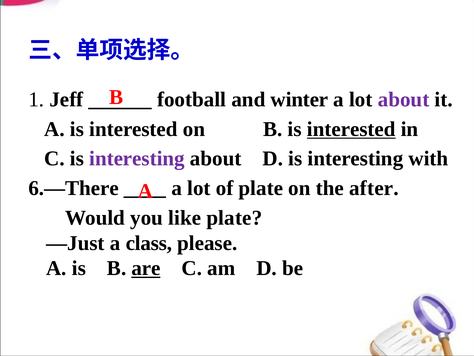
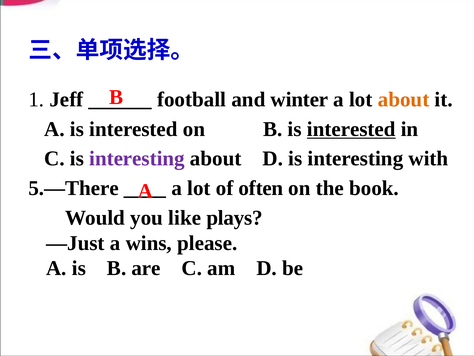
about at (404, 99) colour: purple -> orange
6.—There: 6.—There -> 5.—There
of plate: plate -> often
after: after -> book
like plate: plate -> plays
class: class -> wins
are underline: present -> none
